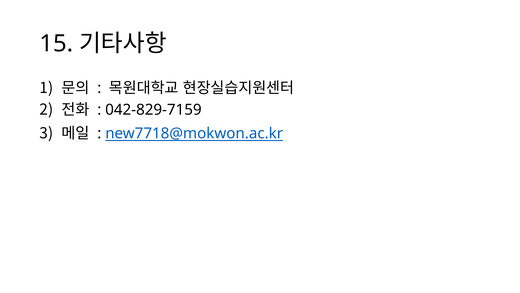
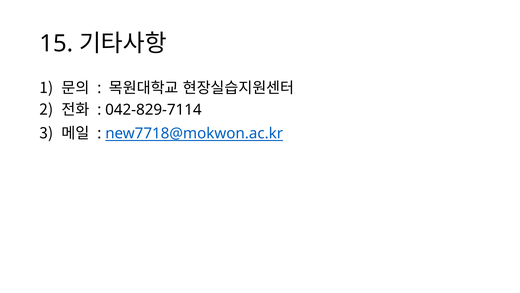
042-829-7159: 042-829-7159 -> 042-829-7114
